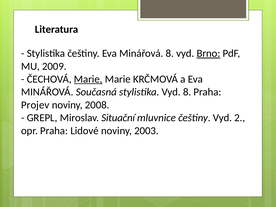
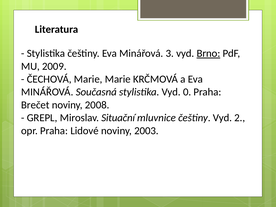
Minářová 8: 8 -> 3
Marie at (88, 79) underline: present -> none
Vyd 8: 8 -> 0
Projev: Projev -> Brečet
